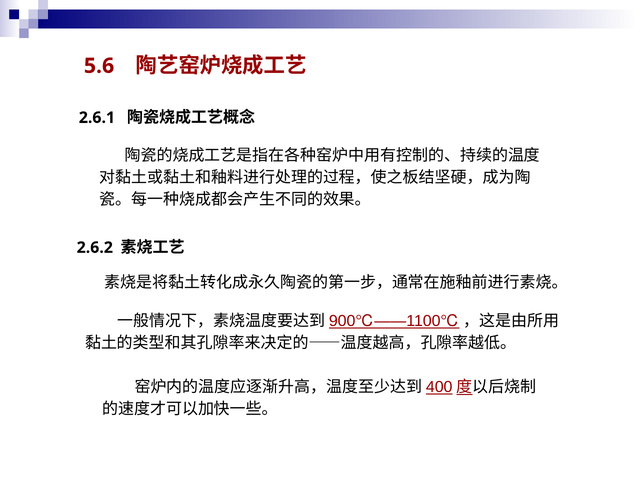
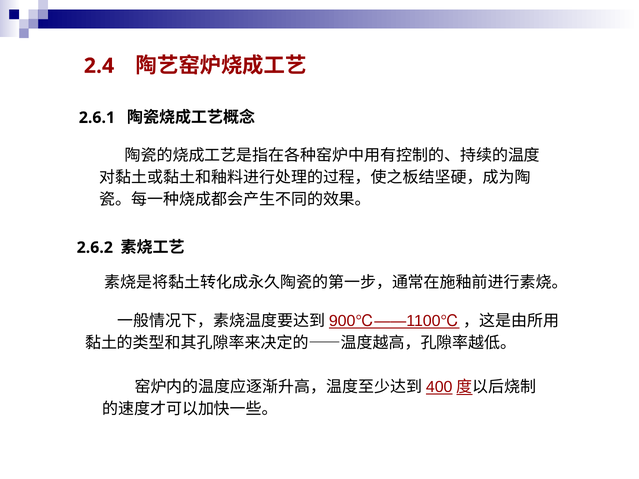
5.6: 5.6 -> 2.4
